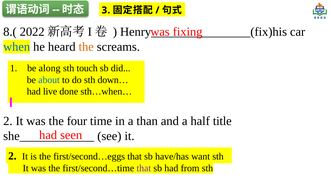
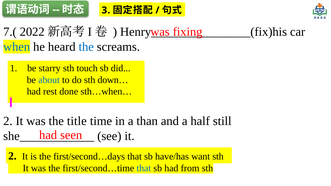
8.(: 8.( -> 7.(
the at (86, 47) colour: orange -> blue
along: along -> starry
live: live -> rest
four: four -> title
title: title -> still
first/second…eggs: first/second…eggs -> first/second…days
that at (144, 168) colour: purple -> blue
